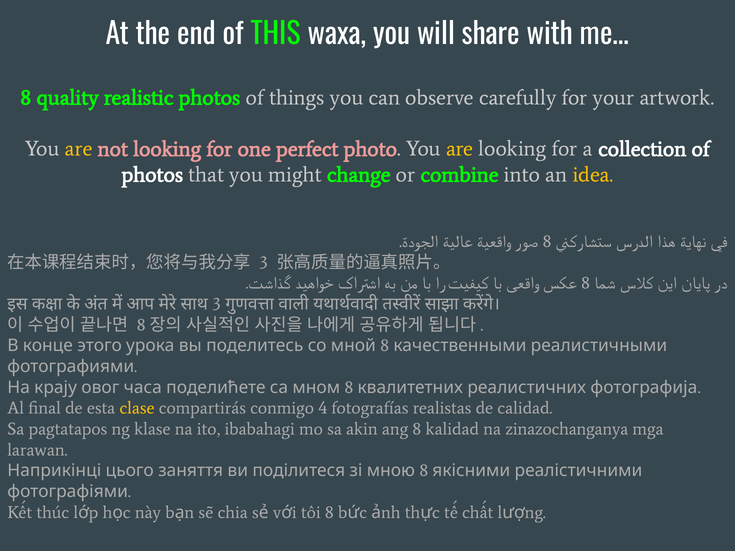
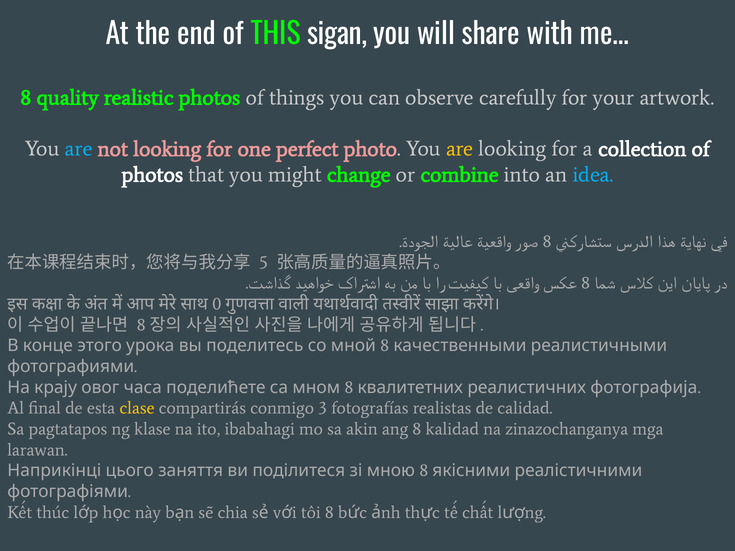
waxa: waxa -> sigan
are at (79, 149) colour: yellow -> light blue
idea colour: yellow -> light blue
3 at (264, 263): 3 -> 5
3 at (217, 304): 3 -> 0
4: 4 -> 3
